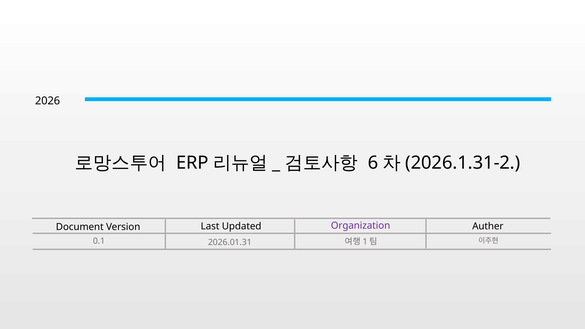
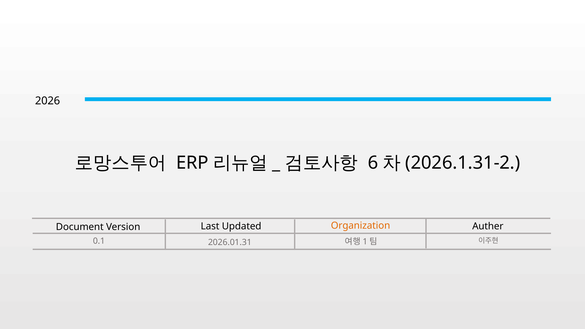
Organization colour: purple -> orange
